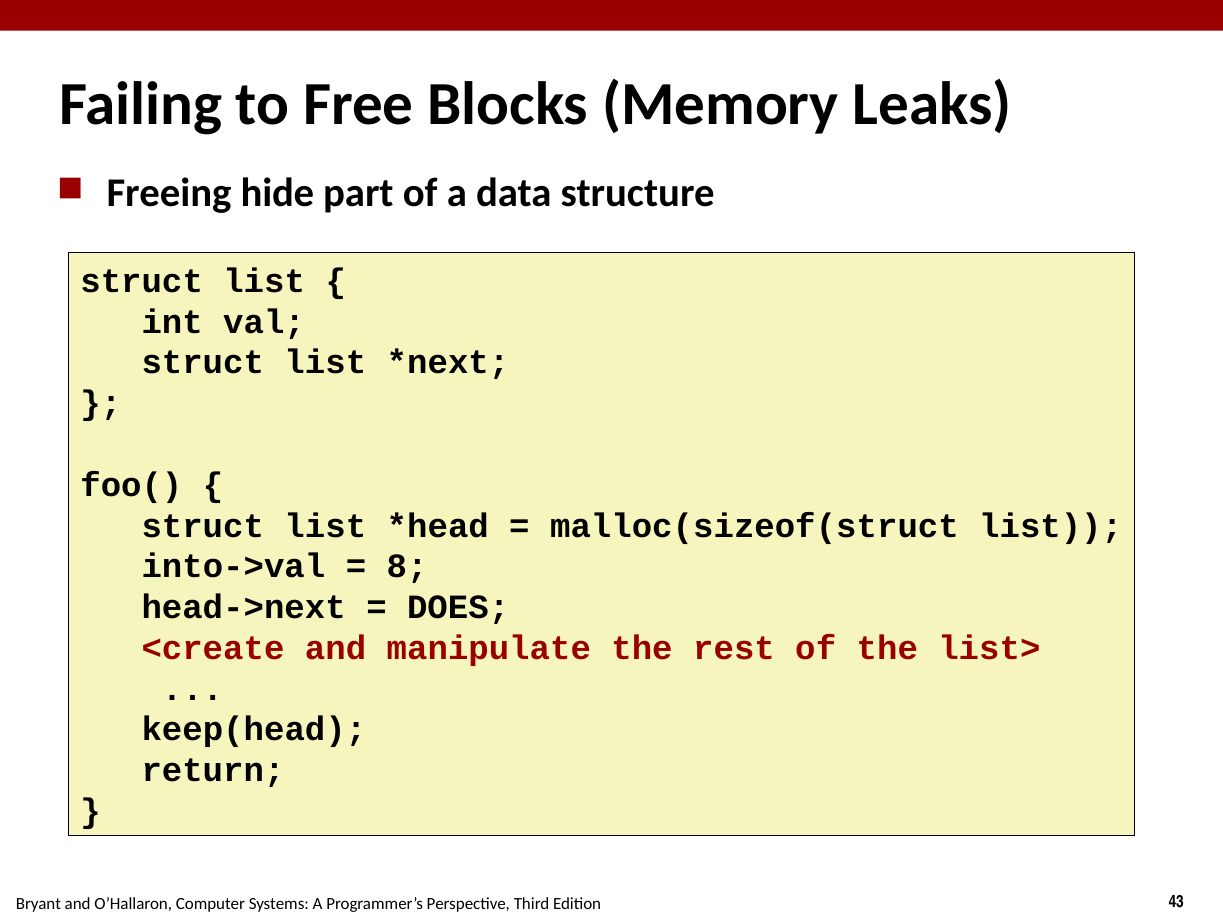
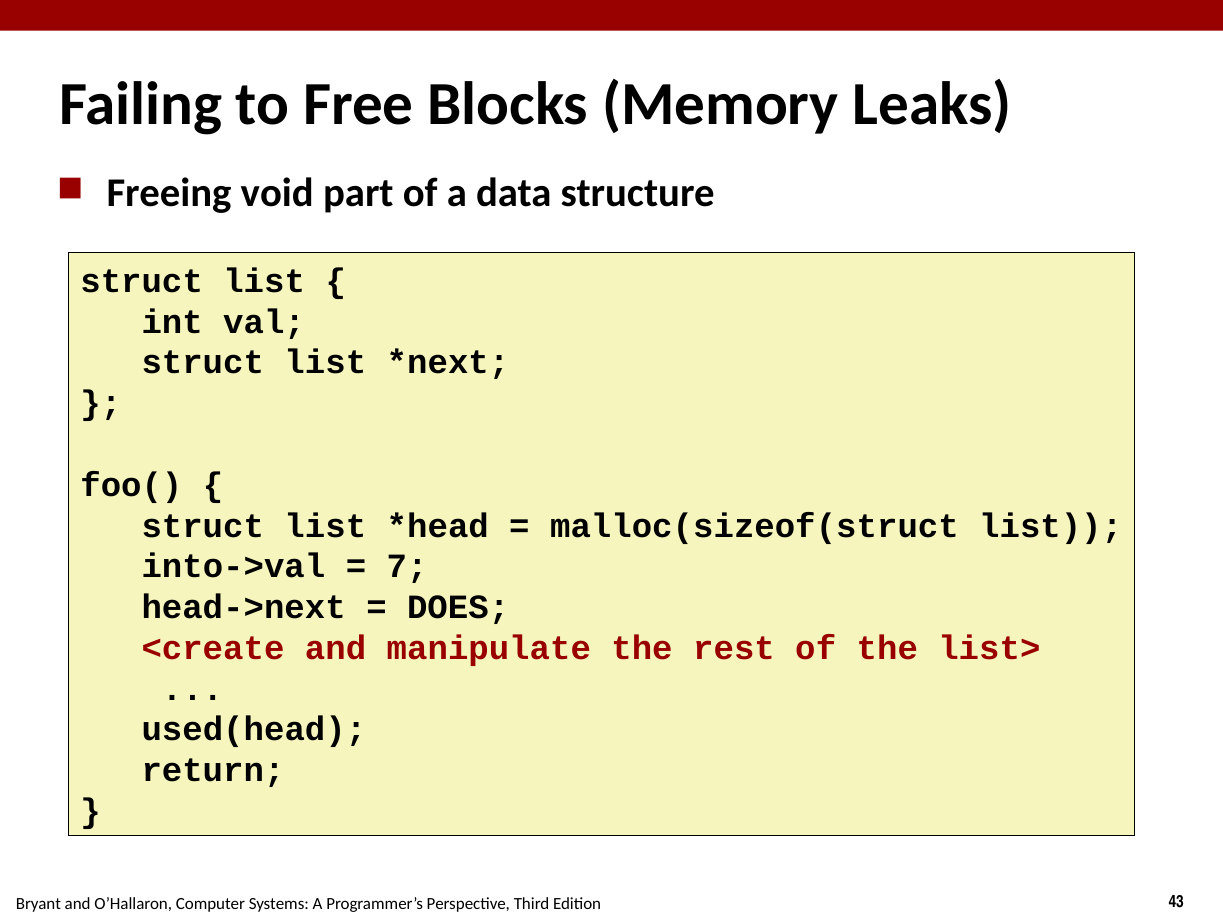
hide: hide -> void
8: 8 -> 7
keep(head: keep(head -> used(head
